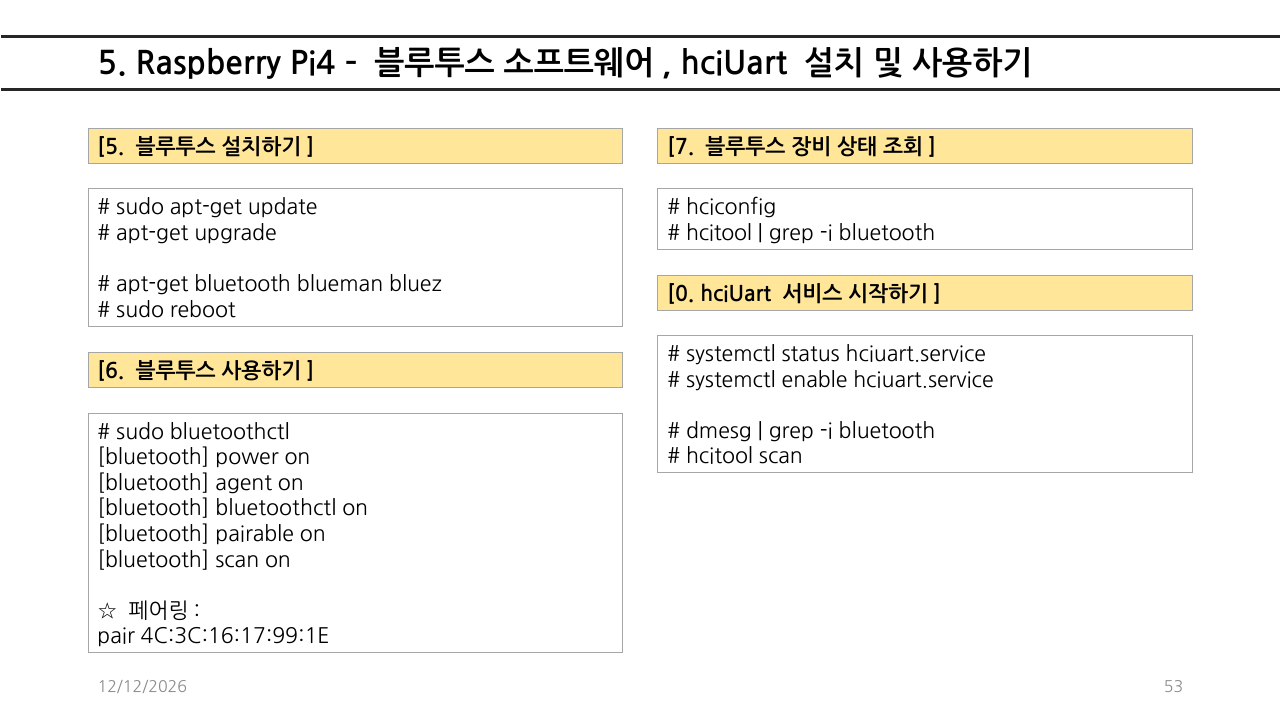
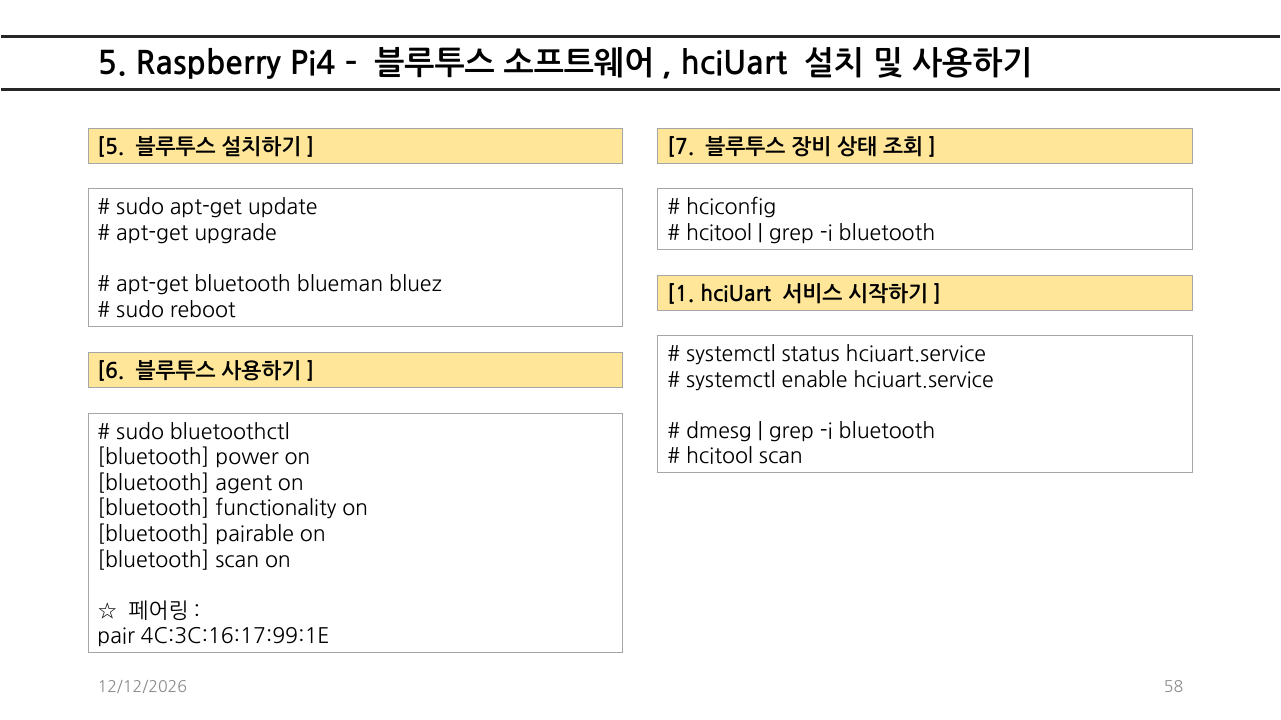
0: 0 -> 1
bluetooth bluetoothctl: bluetoothctl -> functionality
53: 53 -> 58
